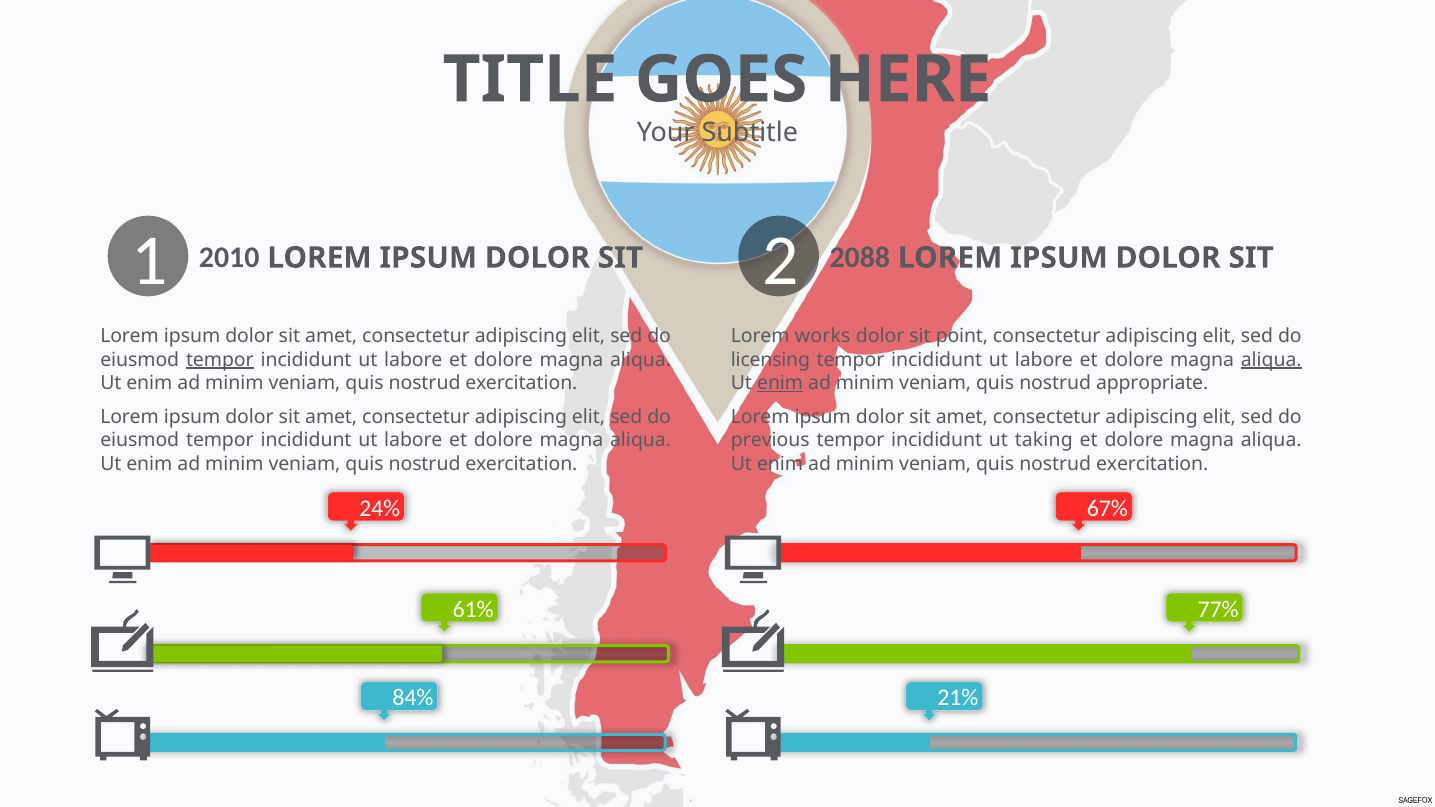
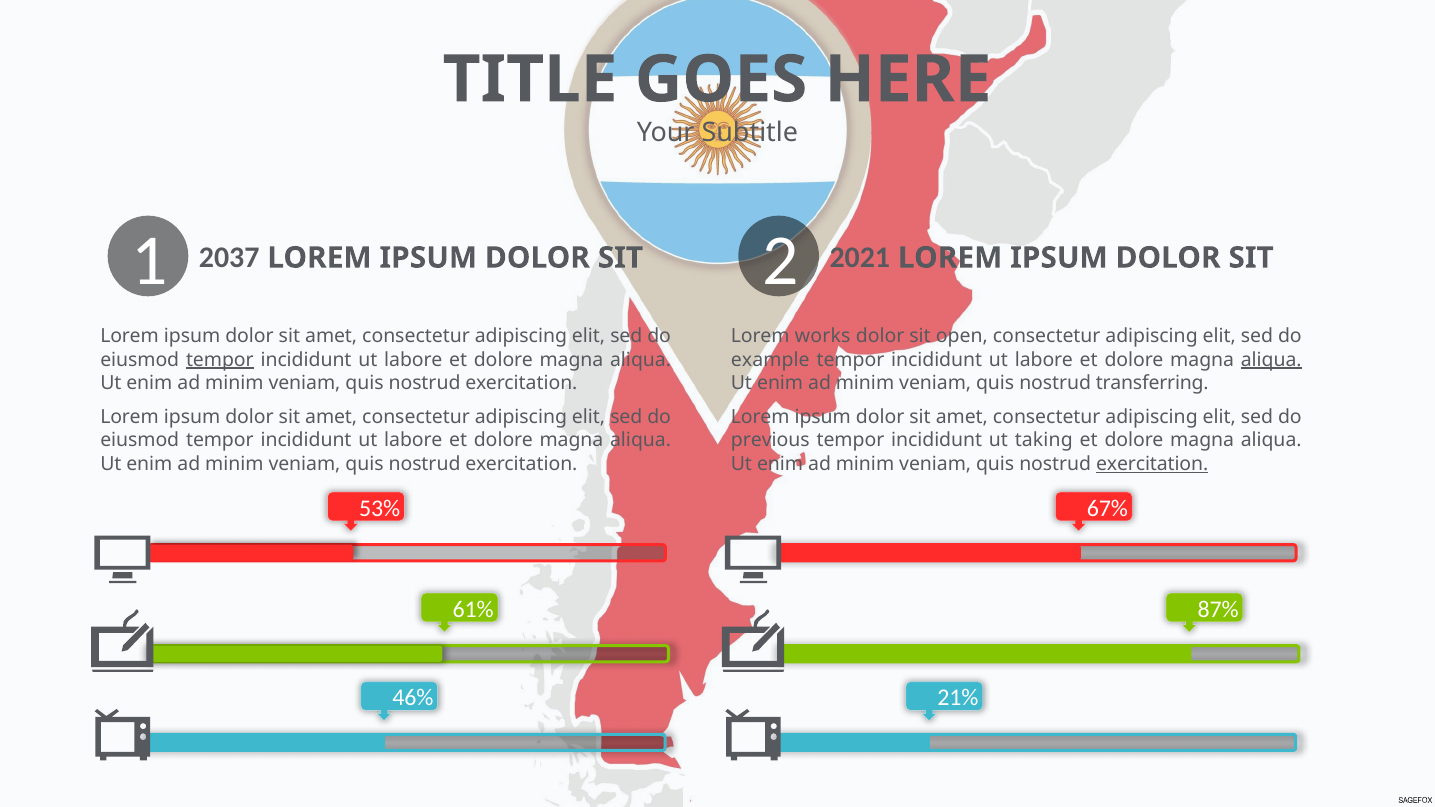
2010: 2010 -> 2037
2088: 2088 -> 2021
point: point -> open
licensing: licensing -> example
enim at (780, 383) underline: present -> none
appropriate: appropriate -> transferring
exercitation at (1152, 464) underline: none -> present
24%: 24% -> 53%
77%: 77% -> 87%
84%: 84% -> 46%
